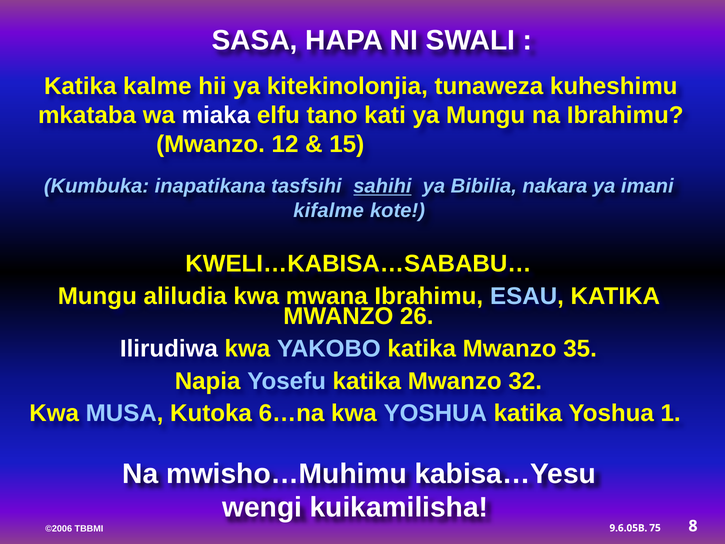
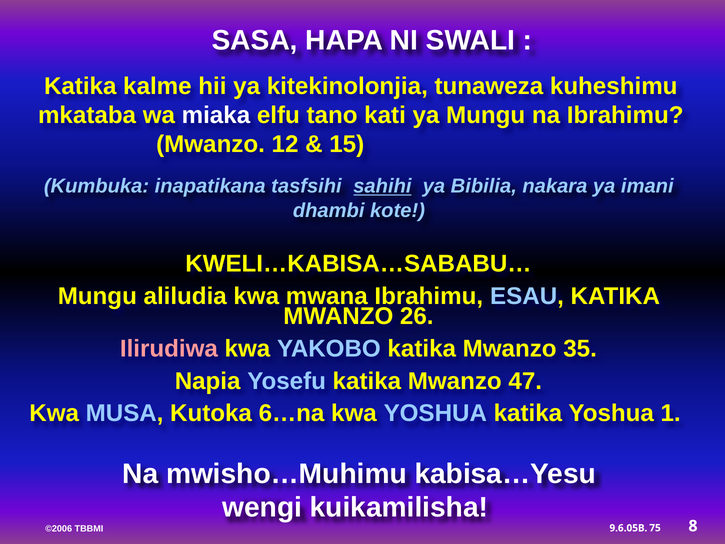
kifalme: kifalme -> dhambi
Ilirudiwa colour: white -> pink
32: 32 -> 47
